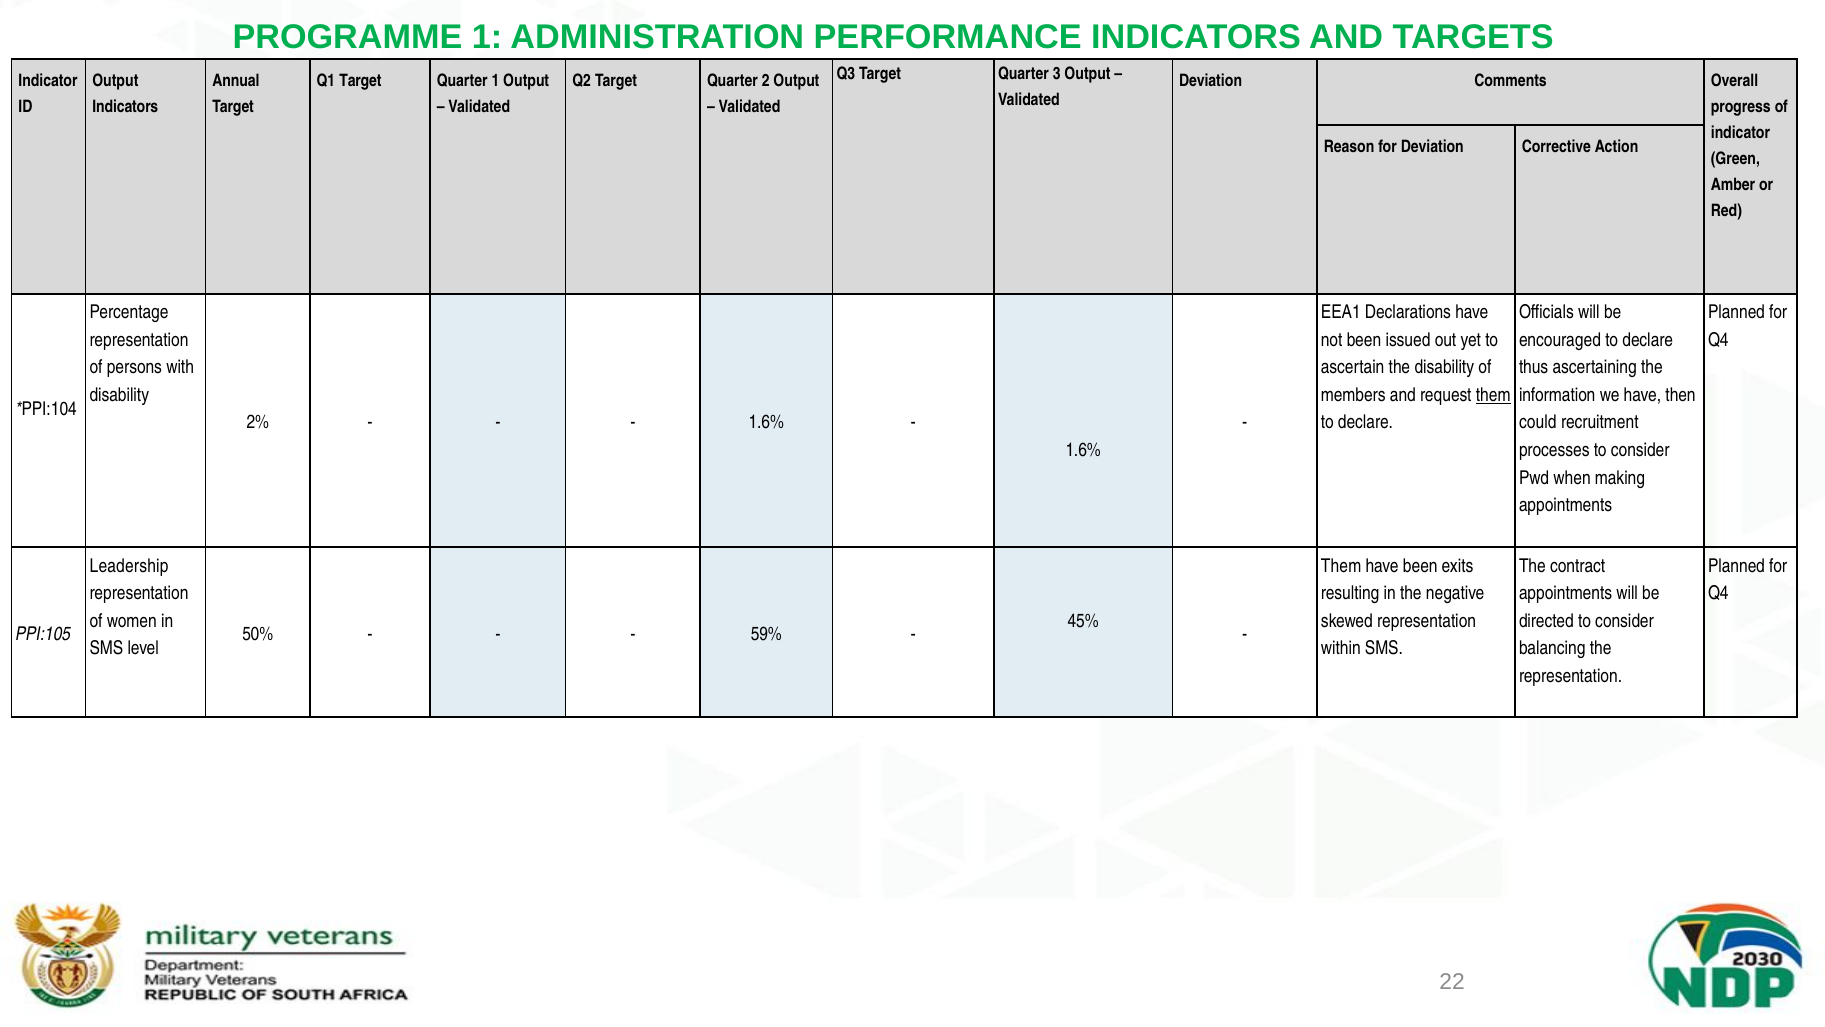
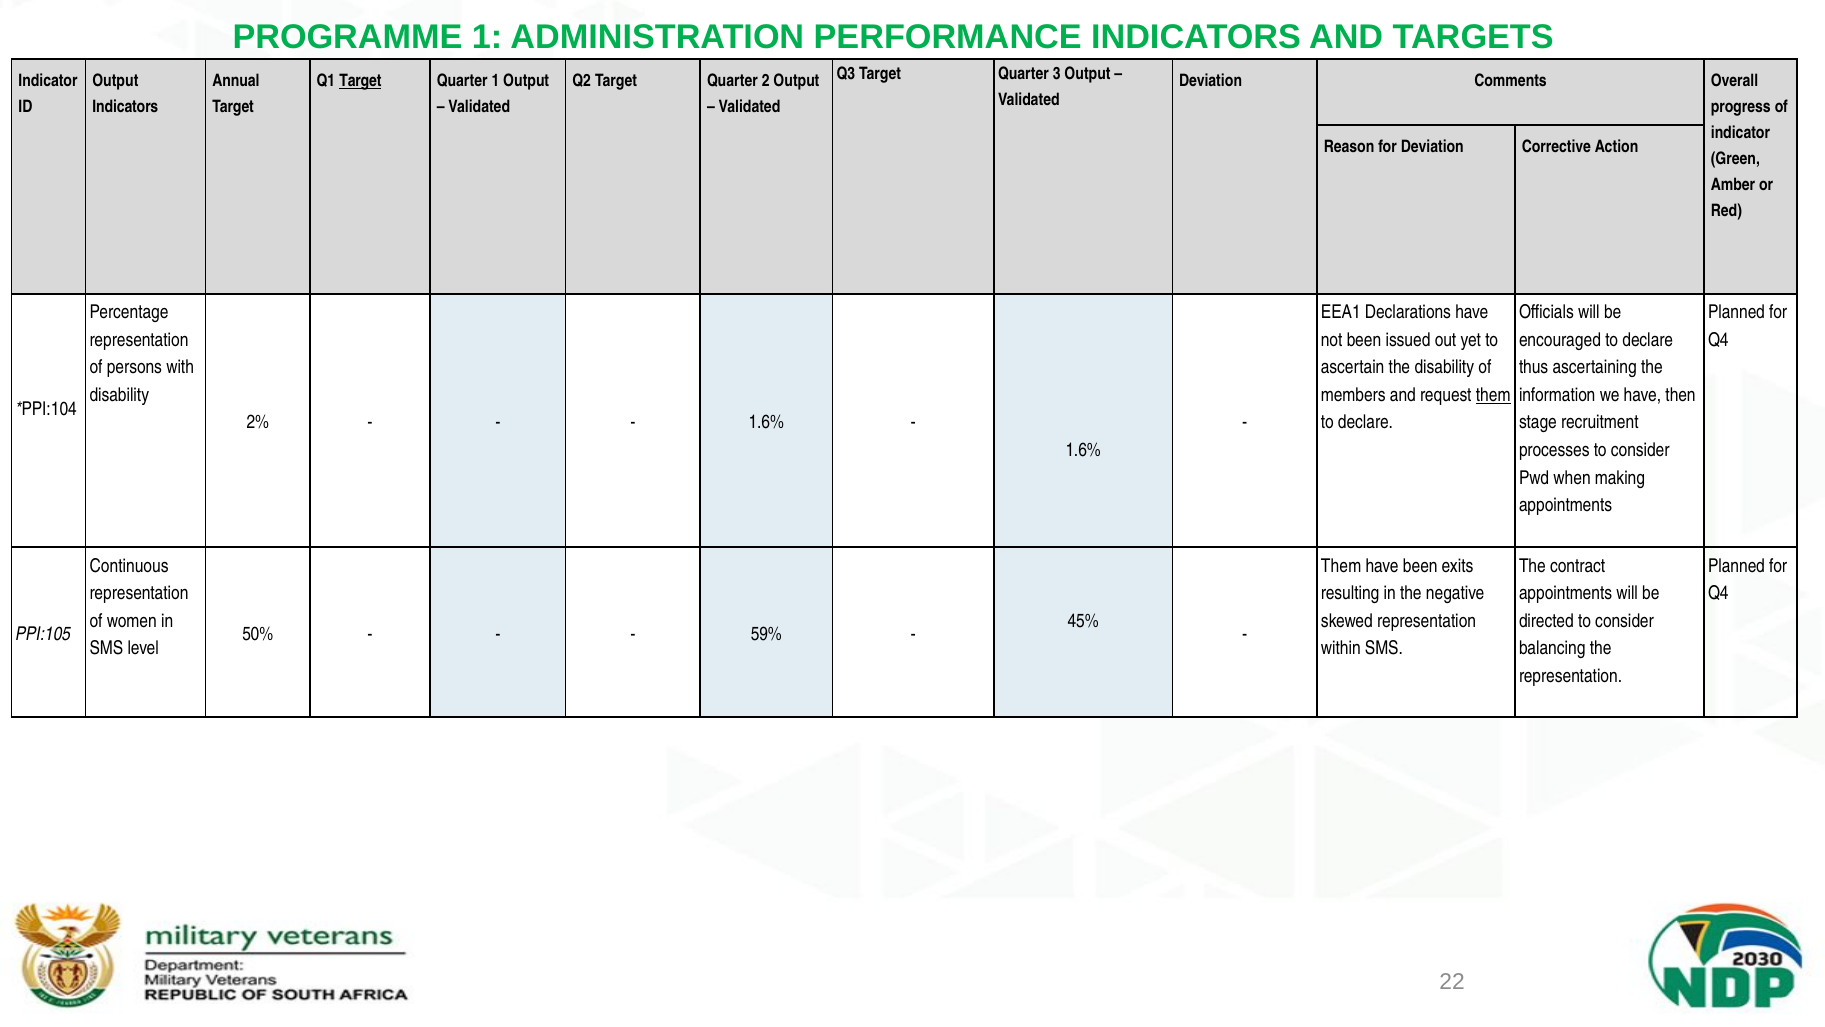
Target at (360, 81) underline: none -> present
could: could -> stage
Leadership: Leadership -> Continuous
